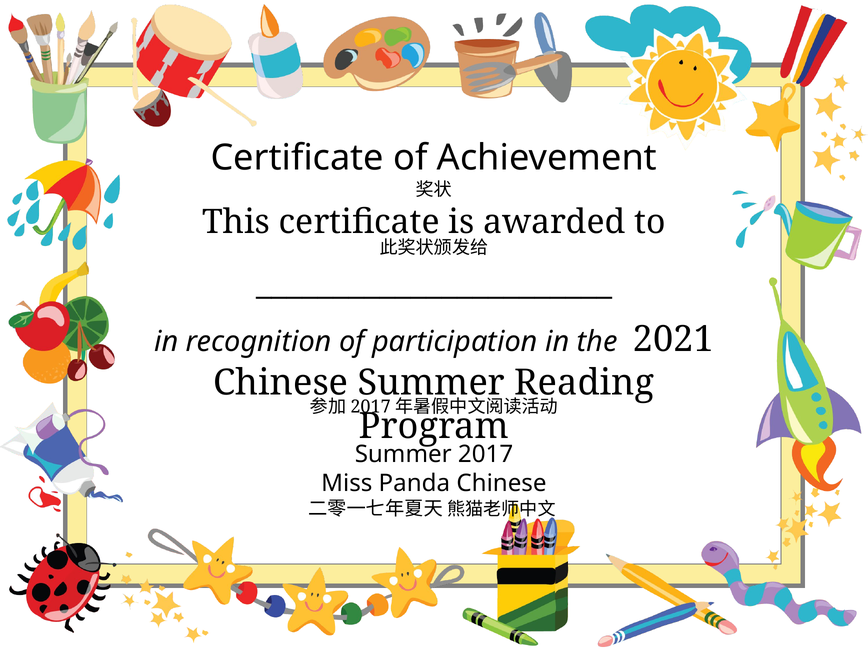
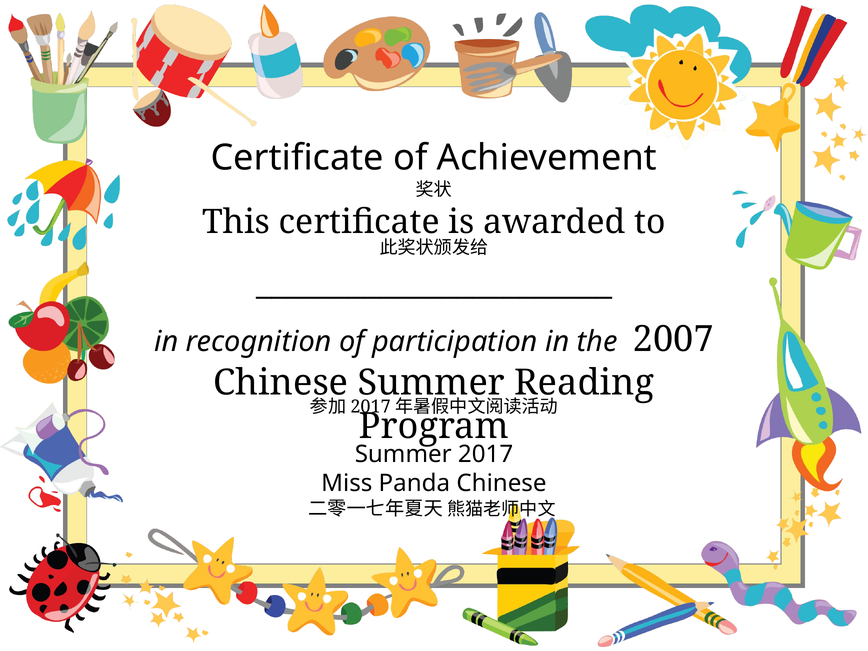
2021: 2021 -> 2007
